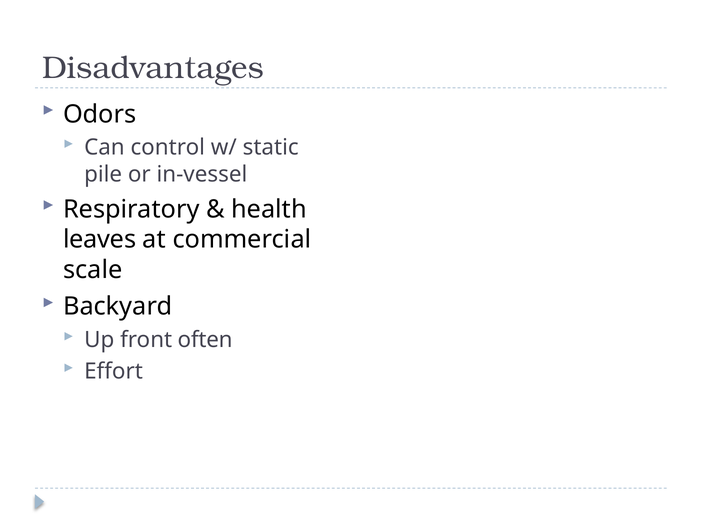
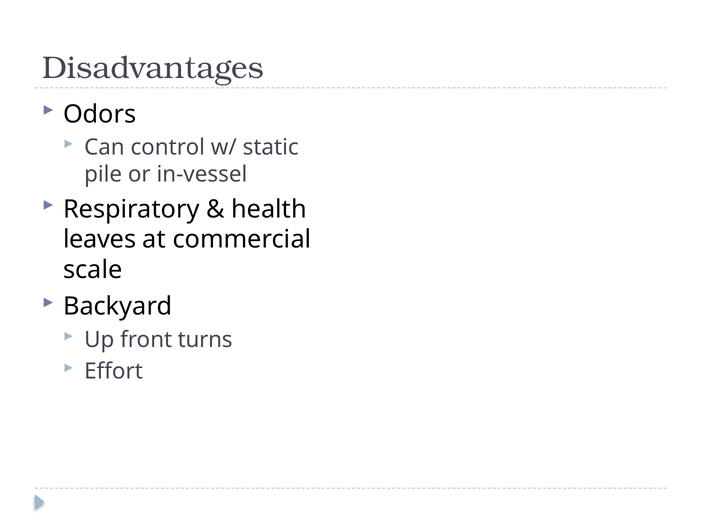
often: often -> turns
